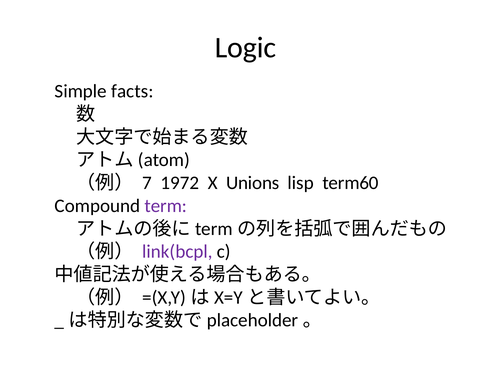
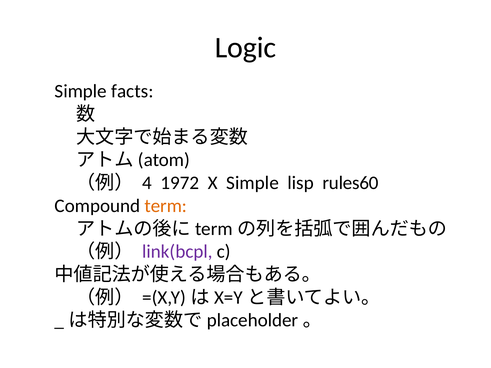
7: 7 -> 4
X Unions: Unions -> Simple
term60: term60 -> rules60
term colour: purple -> orange
